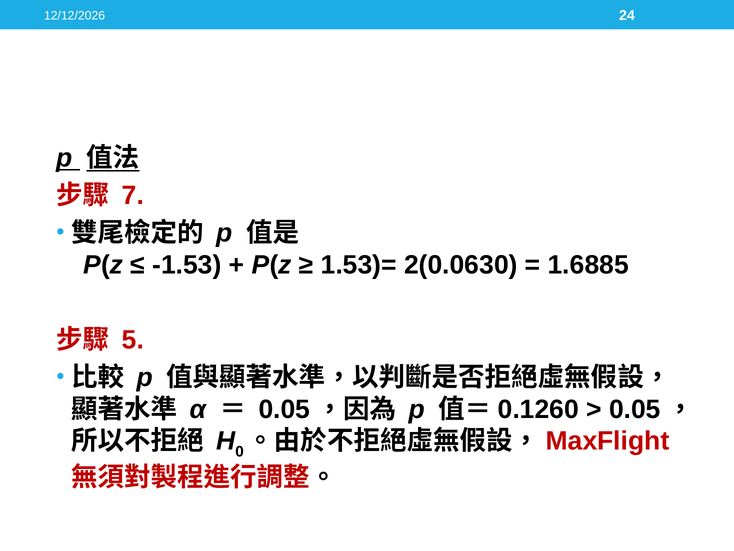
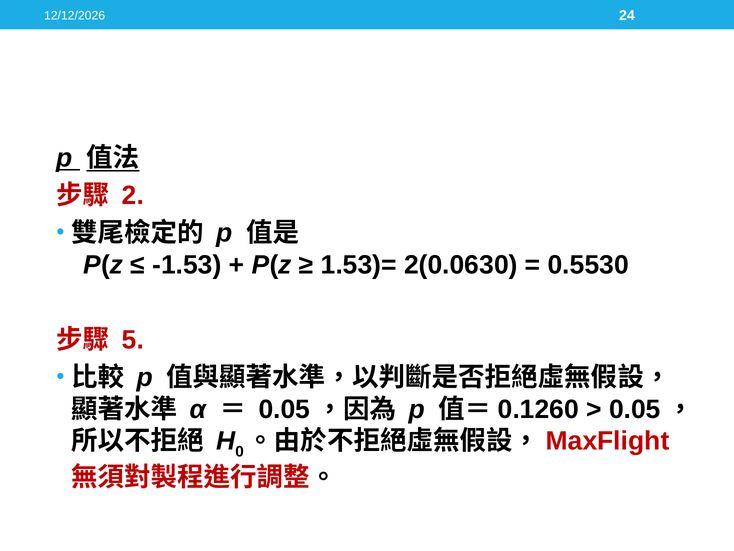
7: 7 -> 2
1.6885: 1.6885 -> 0.5530
